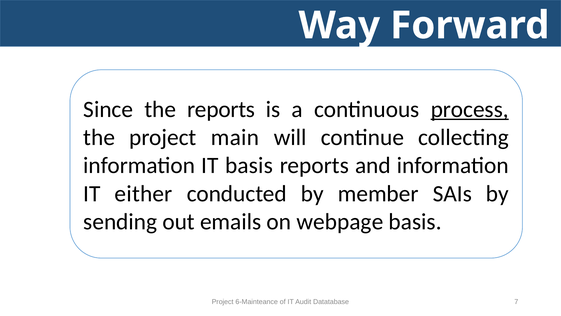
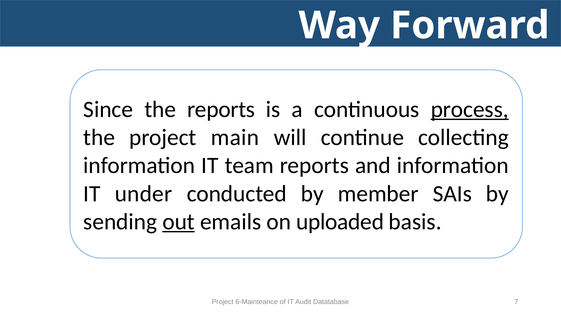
IT basis: basis -> team
either: either -> under
out underline: none -> present
webpage: webpage -> uploaded
